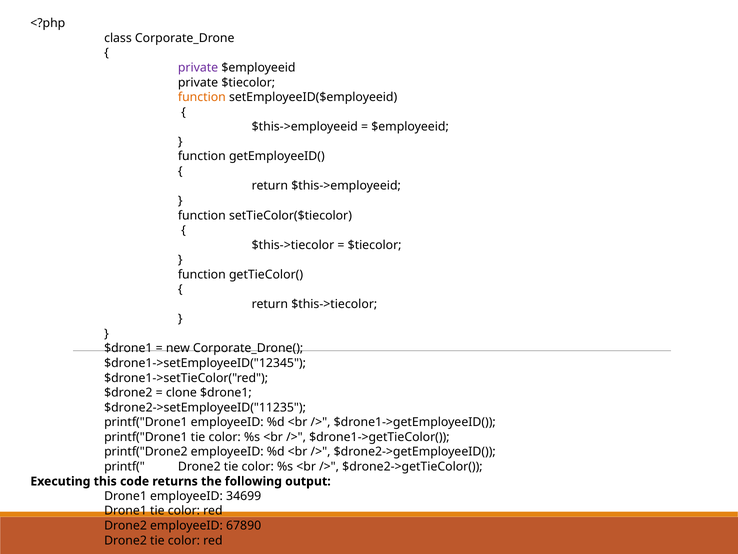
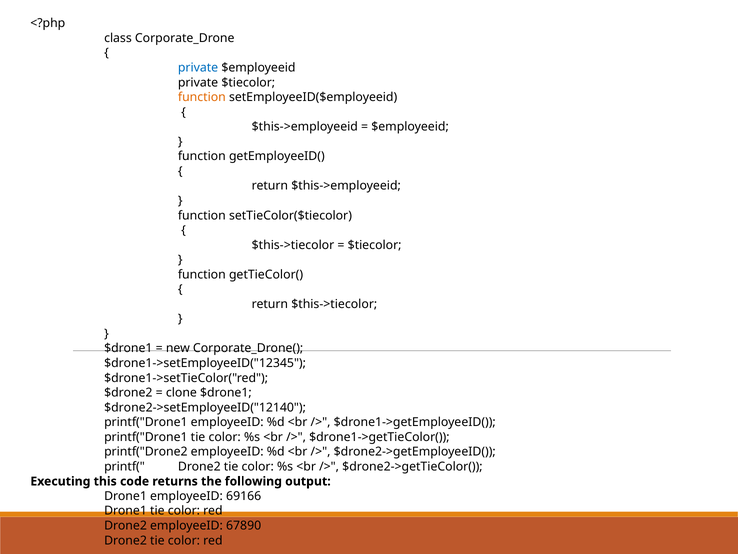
private at (198, 68) colour: purple -> blue
$drone2->setEmployeeID("11235: $drone2->setEmployeeID("11235 -> $drone2->setEmployeeID("12140
34699: 34699 -> 69166
